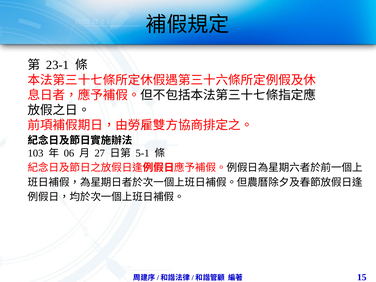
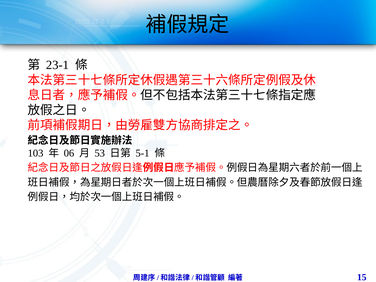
27: 27 -> 53
